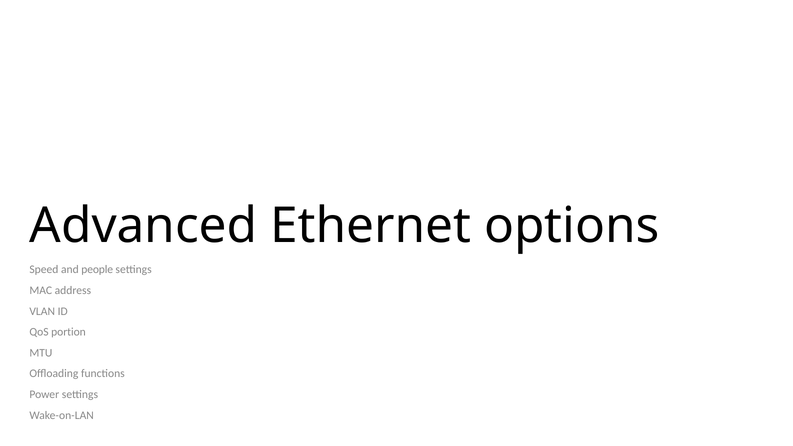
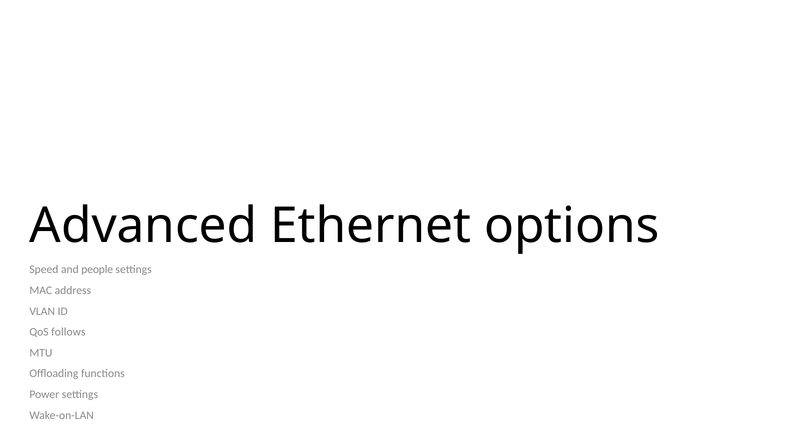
portion: portion -> follows
